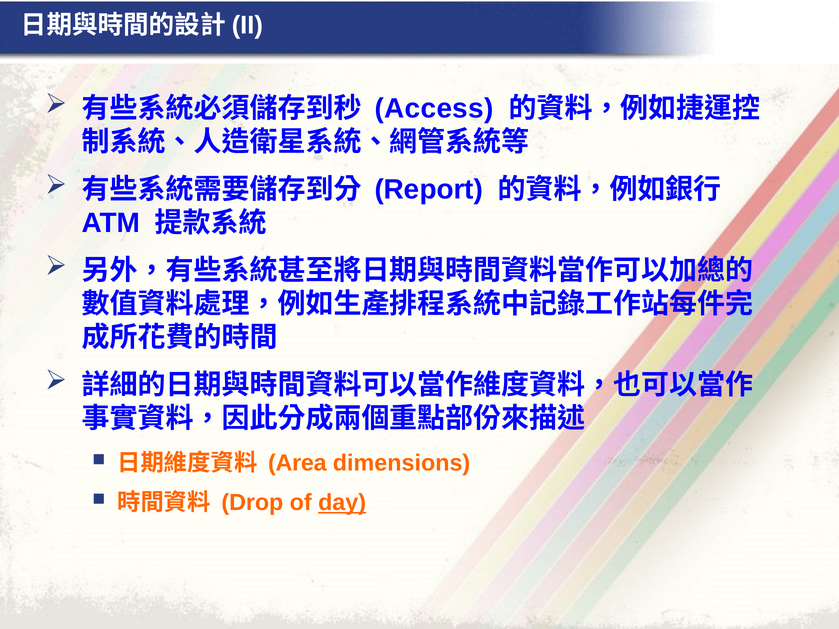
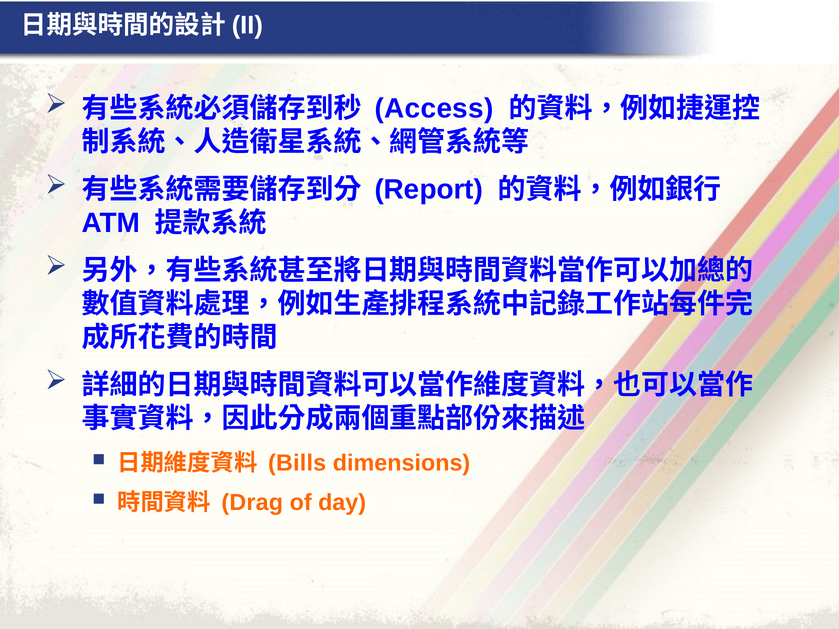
Area: Area -> Bills
Drop: Drop -> Drag
day underline: present -> none
